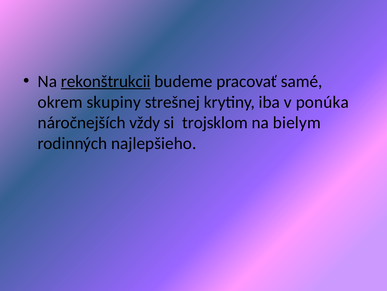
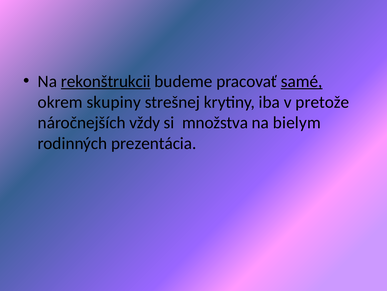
samé underline: none -> present
ponúka: ponúka -> pretože
trojsklom: trojsklom -> množstva
najlepšieho: najlepšieho -> prezentácia
